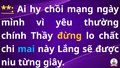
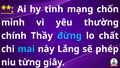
chồi: chồi -> tinh
ngày: ngày -> chốn
đừng colour: yellow -> light blue
được: được -> phép
